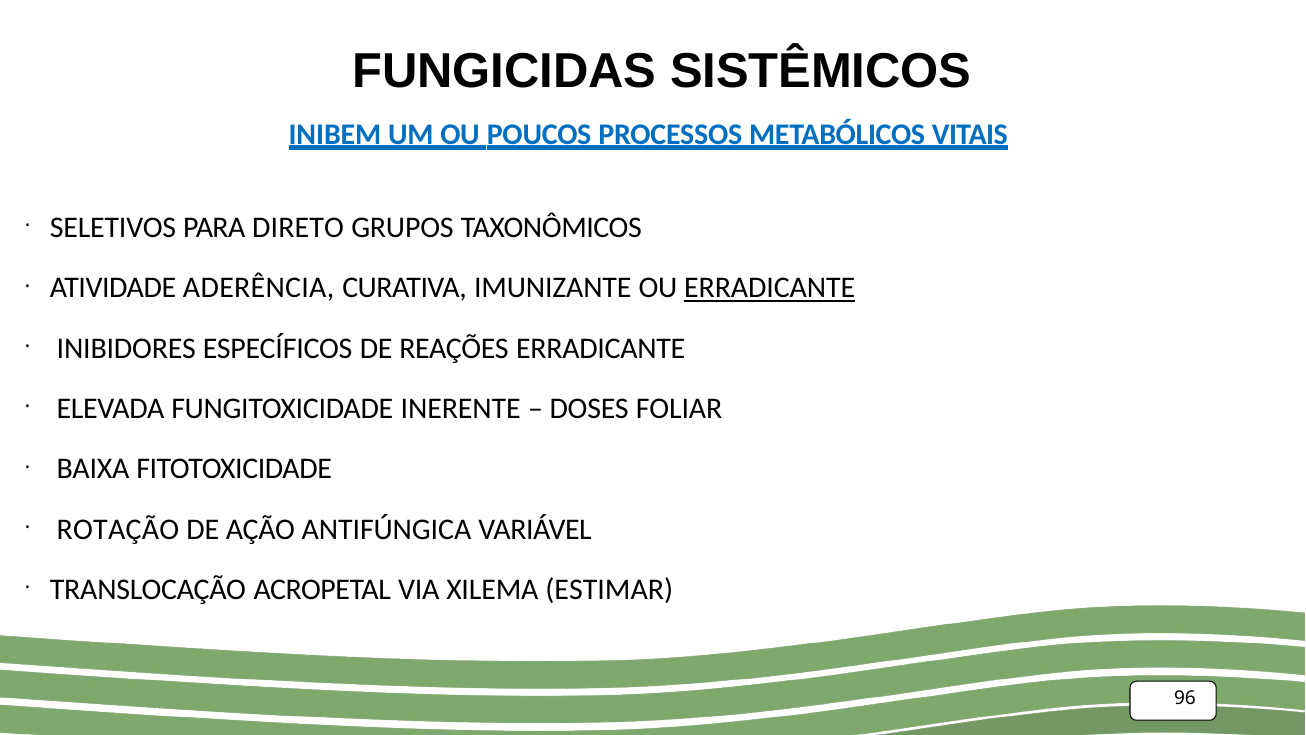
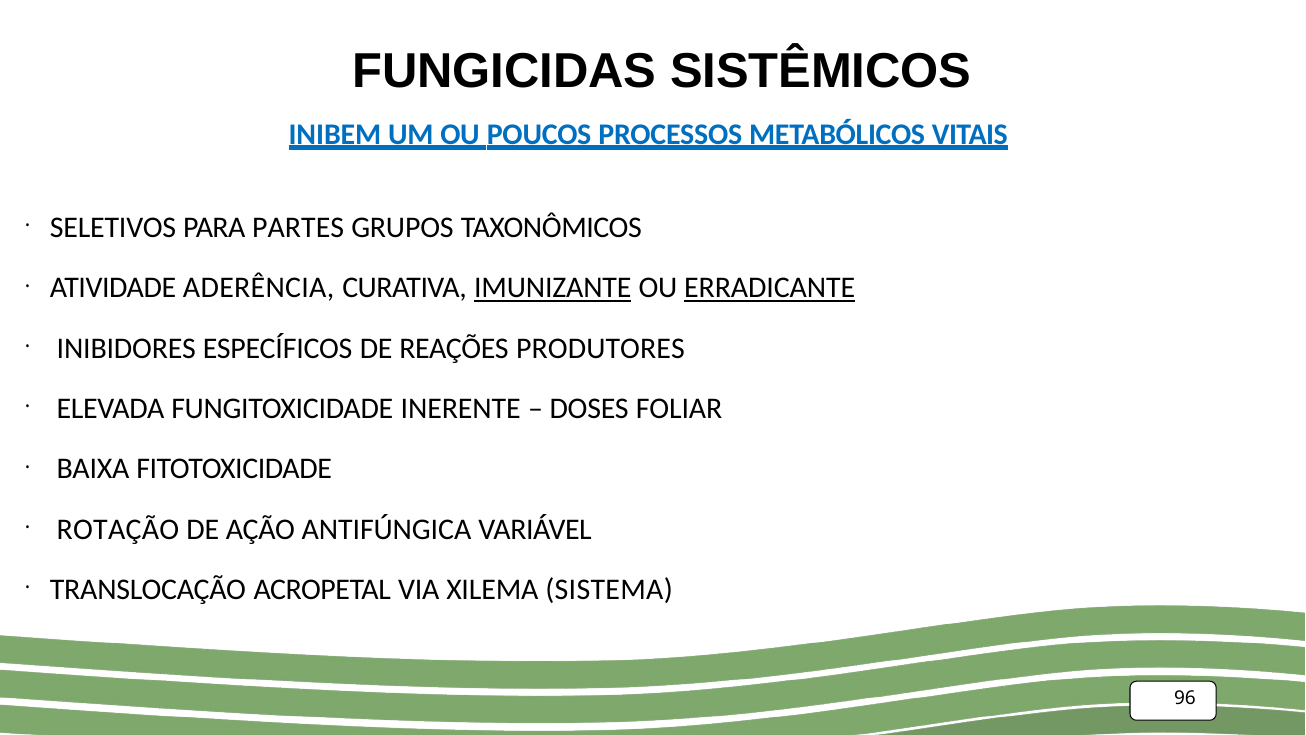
DIRETO: DIRETO -> PARTES
IMUNIZANTE underline: none -> present
REAÇÕES ERRADICANTE: ERRADICANTE -> PRODUTORES
ESTIMAR: ESTIMAR -> SISTEMA
